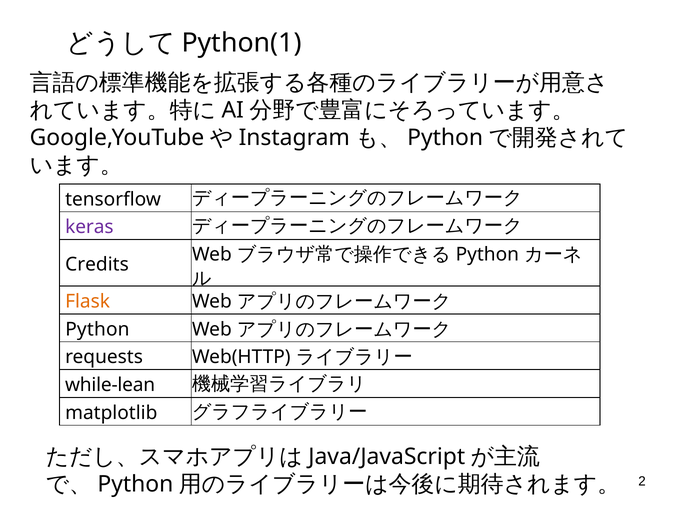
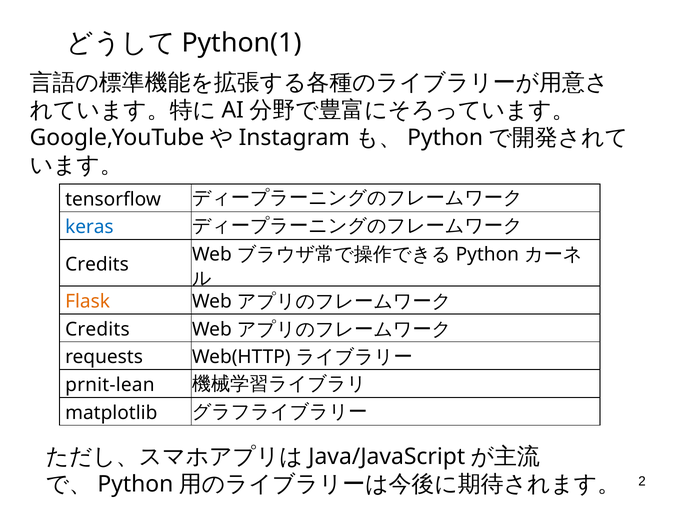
keras colour: purple -> blue
Python at (97, 329): Python -> Credits
while-lean: while-lean -> prnit-lean
